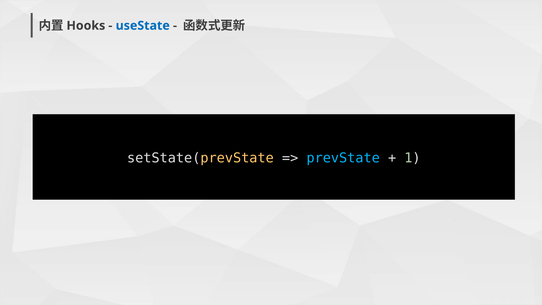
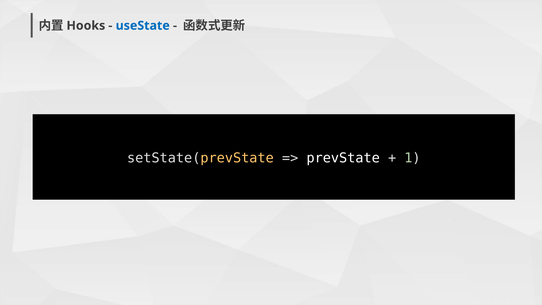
prevState colour: light blue -> white
